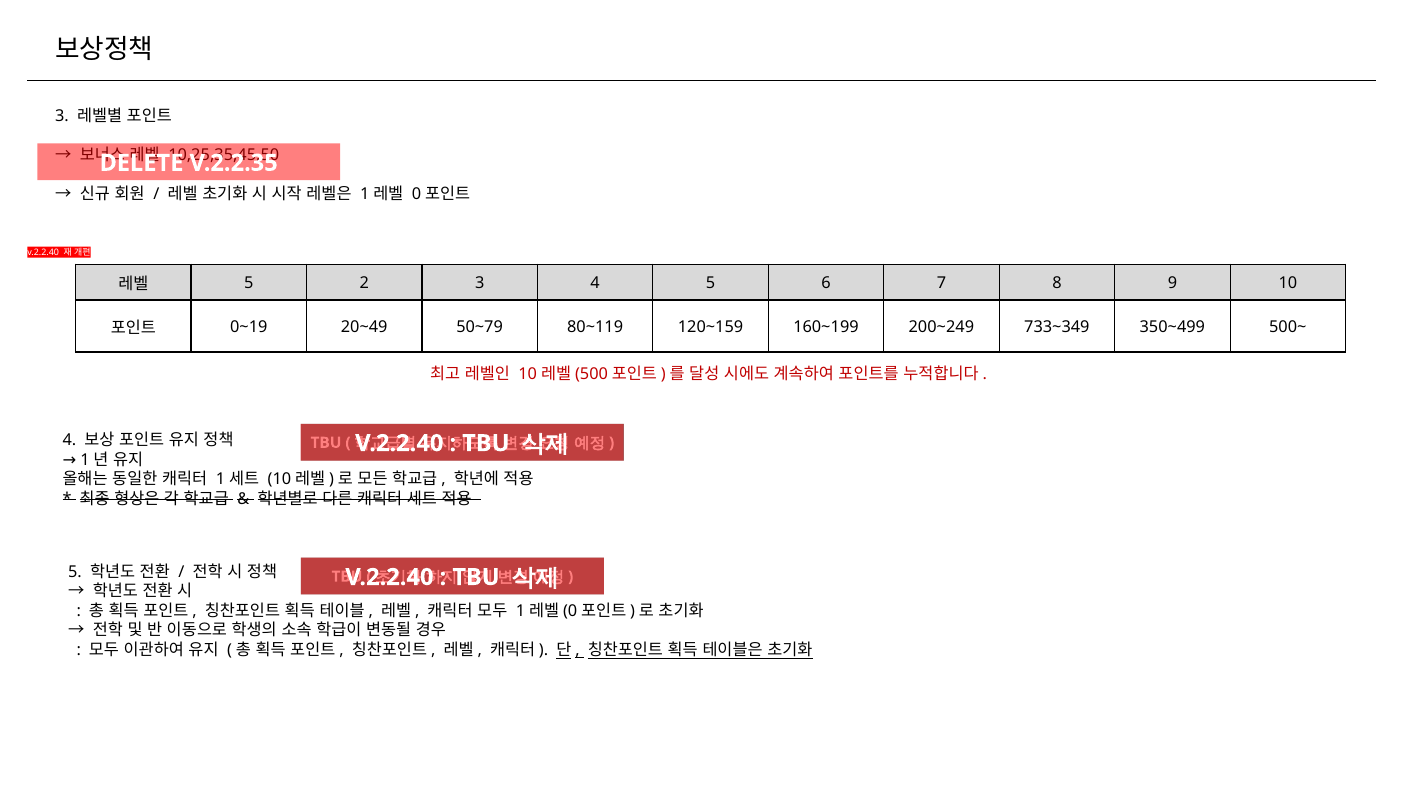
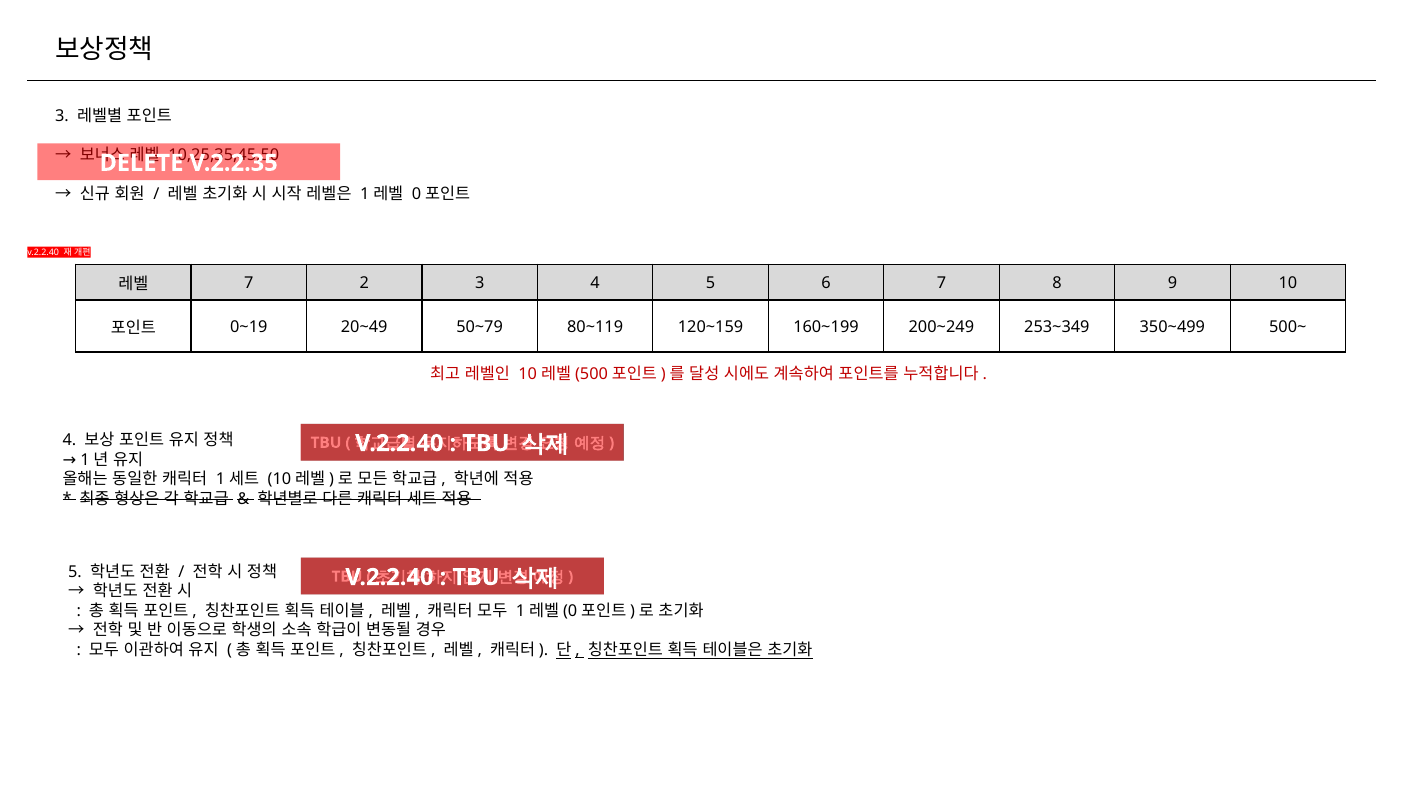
5 at (249, 283): 5 -> 7
733~349: 733~349 -> 253~349
